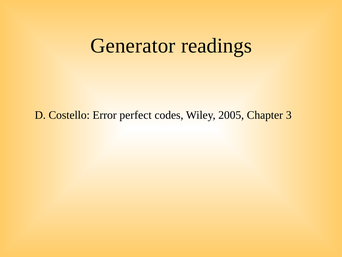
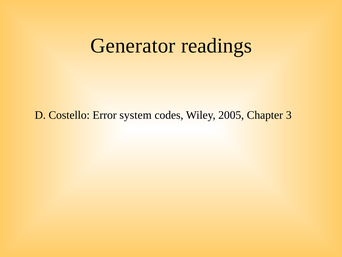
perfect: perfect -> system
